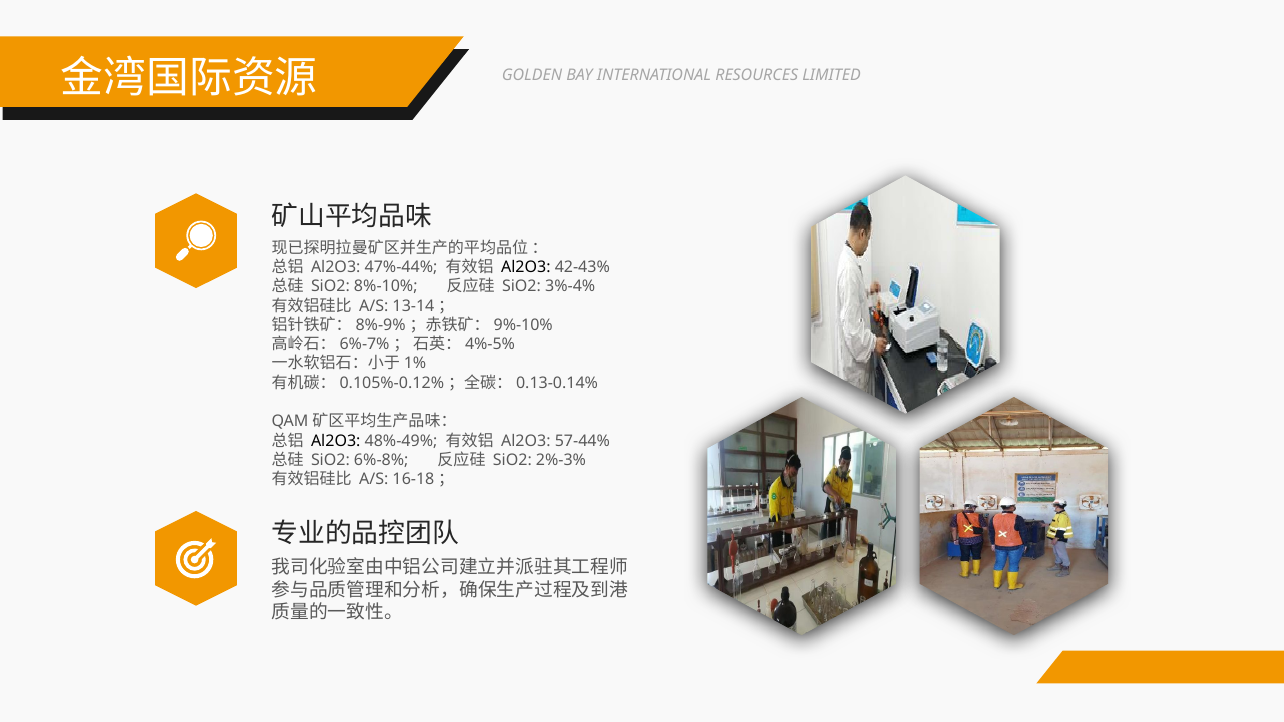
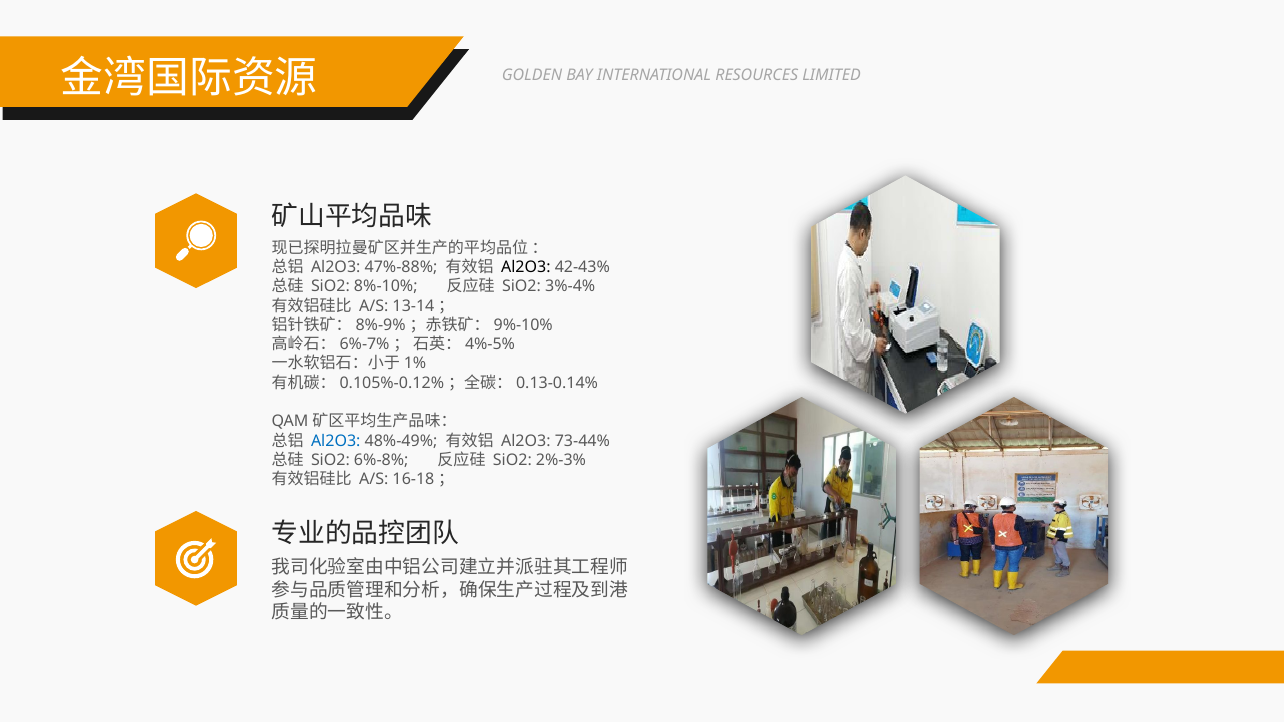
47%-44%: 47%-44% -> 47%-88%
Al2O3 at (336, 441) colour: black -> blue
57-44%: 57-44% -> 73-44%
